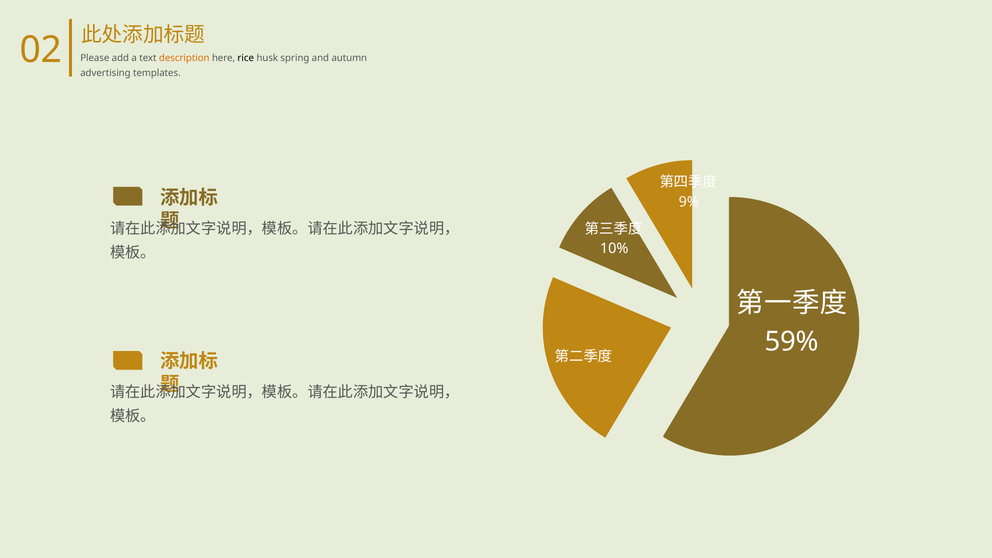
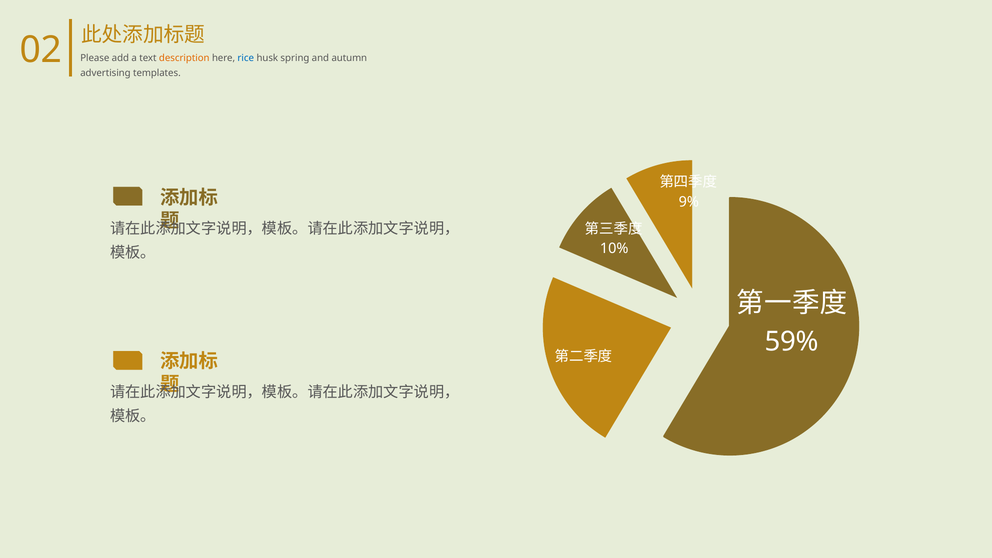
rice colour: black -> blue
